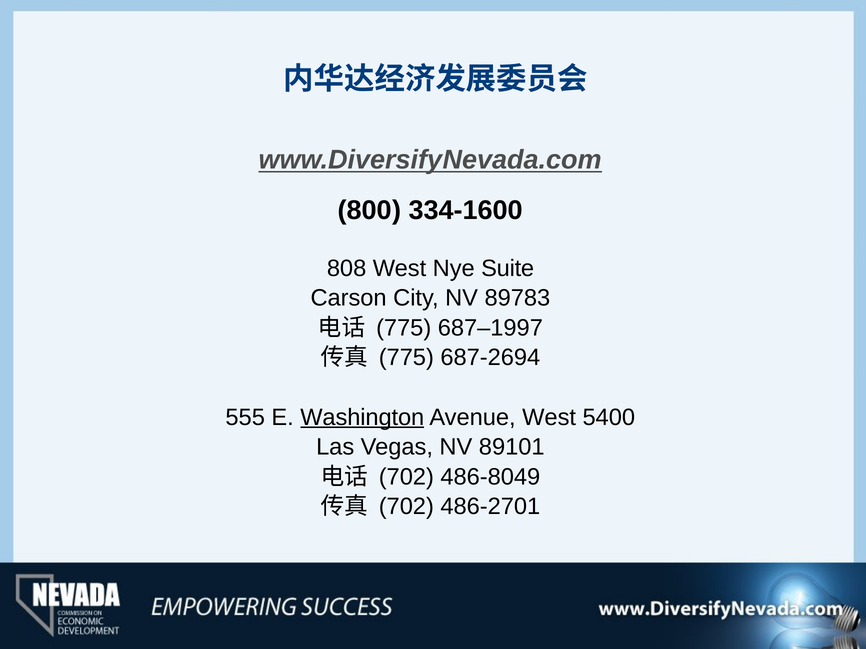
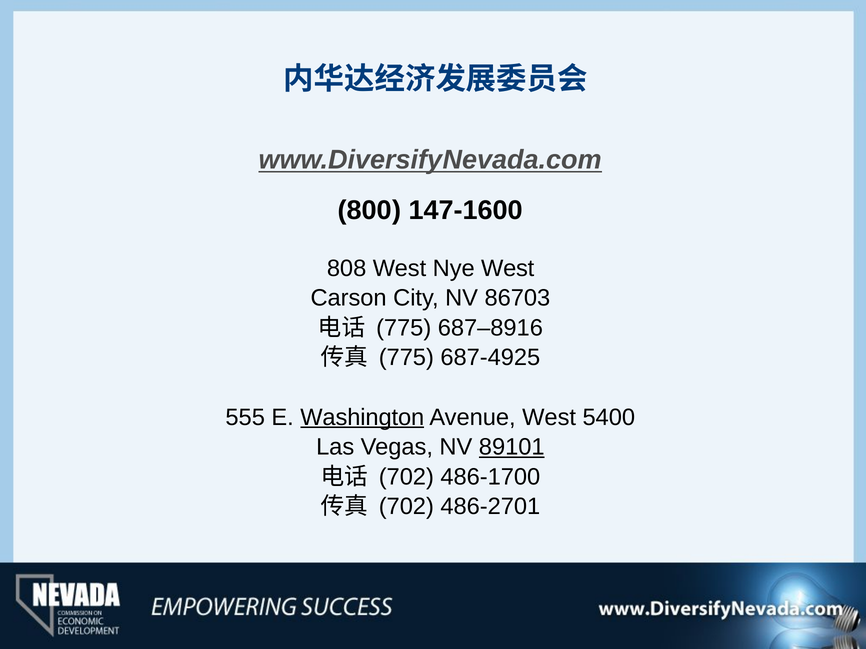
334-1600: 334-1600 -> 147-1600
Nye Suite: Suite -> West
89783: 89783 -> 86703
687–1997: 687–1997 -> 687–8916
687-2694: 687-2694 -> 687-4925
89101 underline: none -> present
486-8049: 486-8049 -> 486-1700
